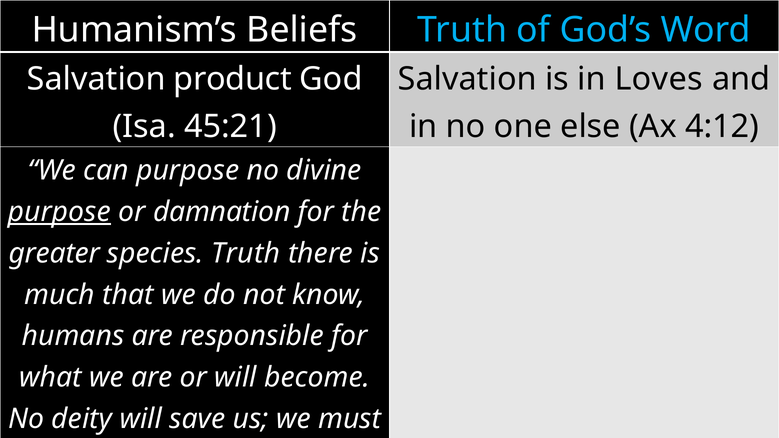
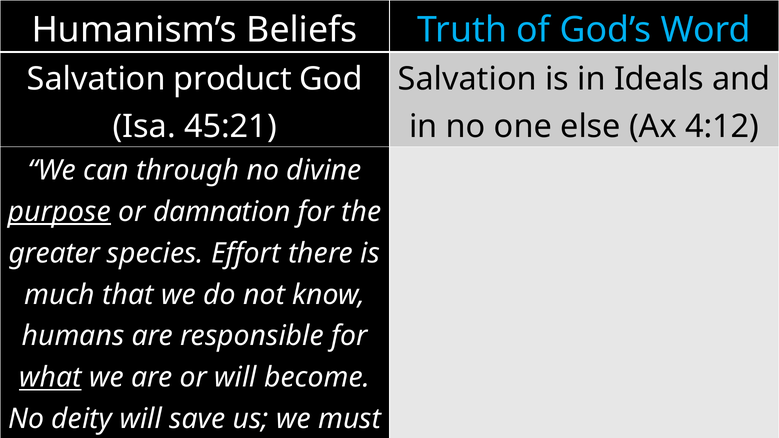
Loves: Loves -> Ideals
can purpose: purpose -> through
species Truth: Truth -> Effort
what underline: none -> present
